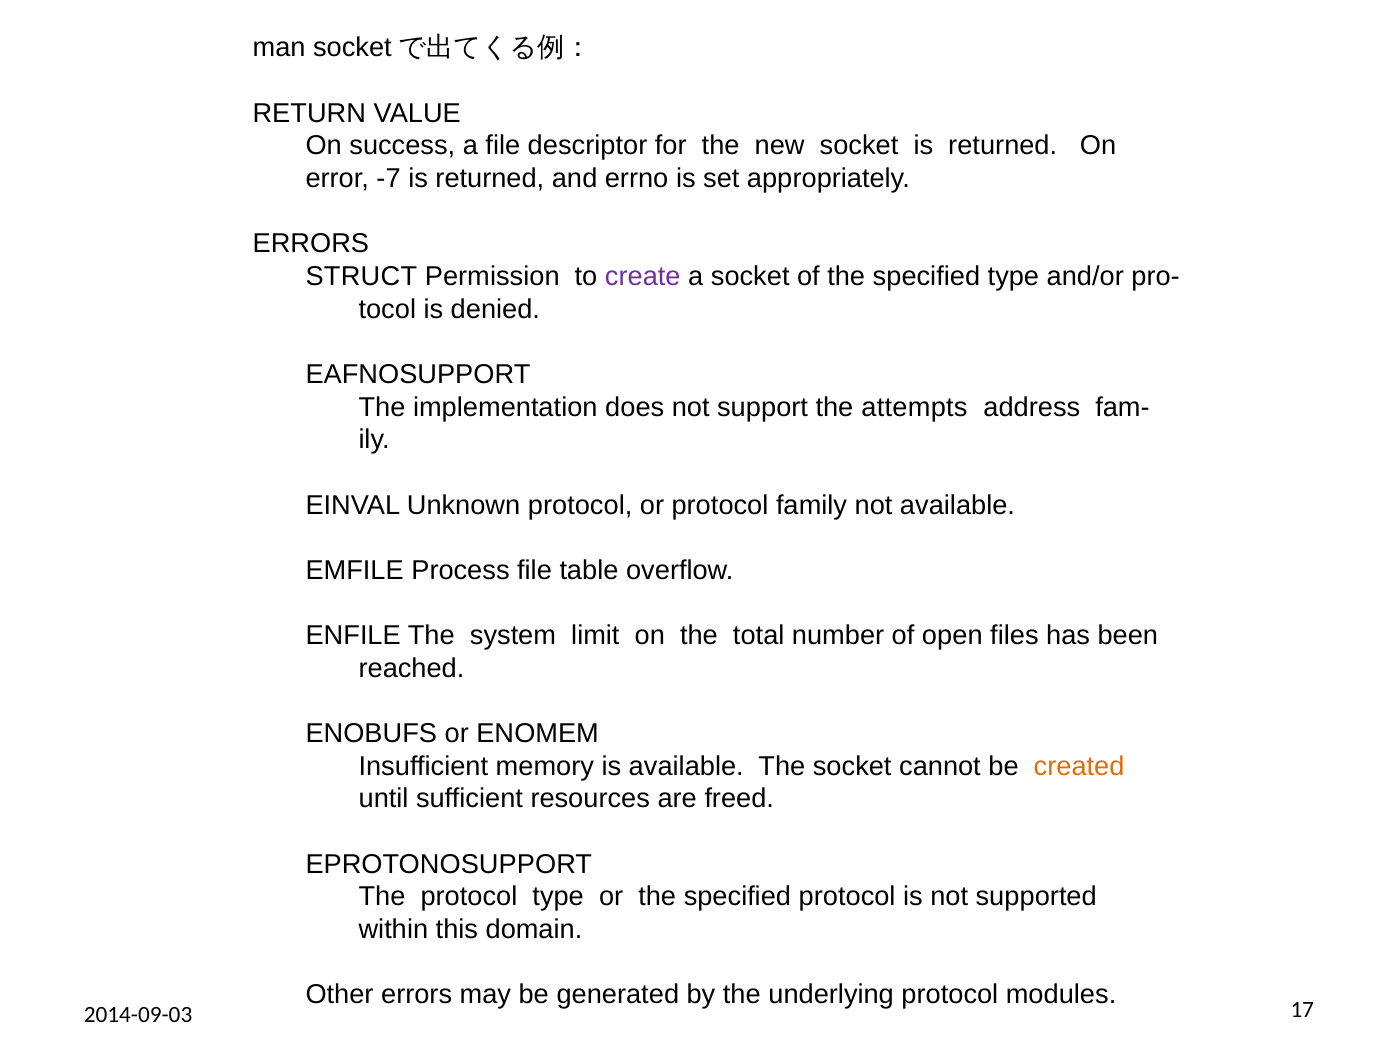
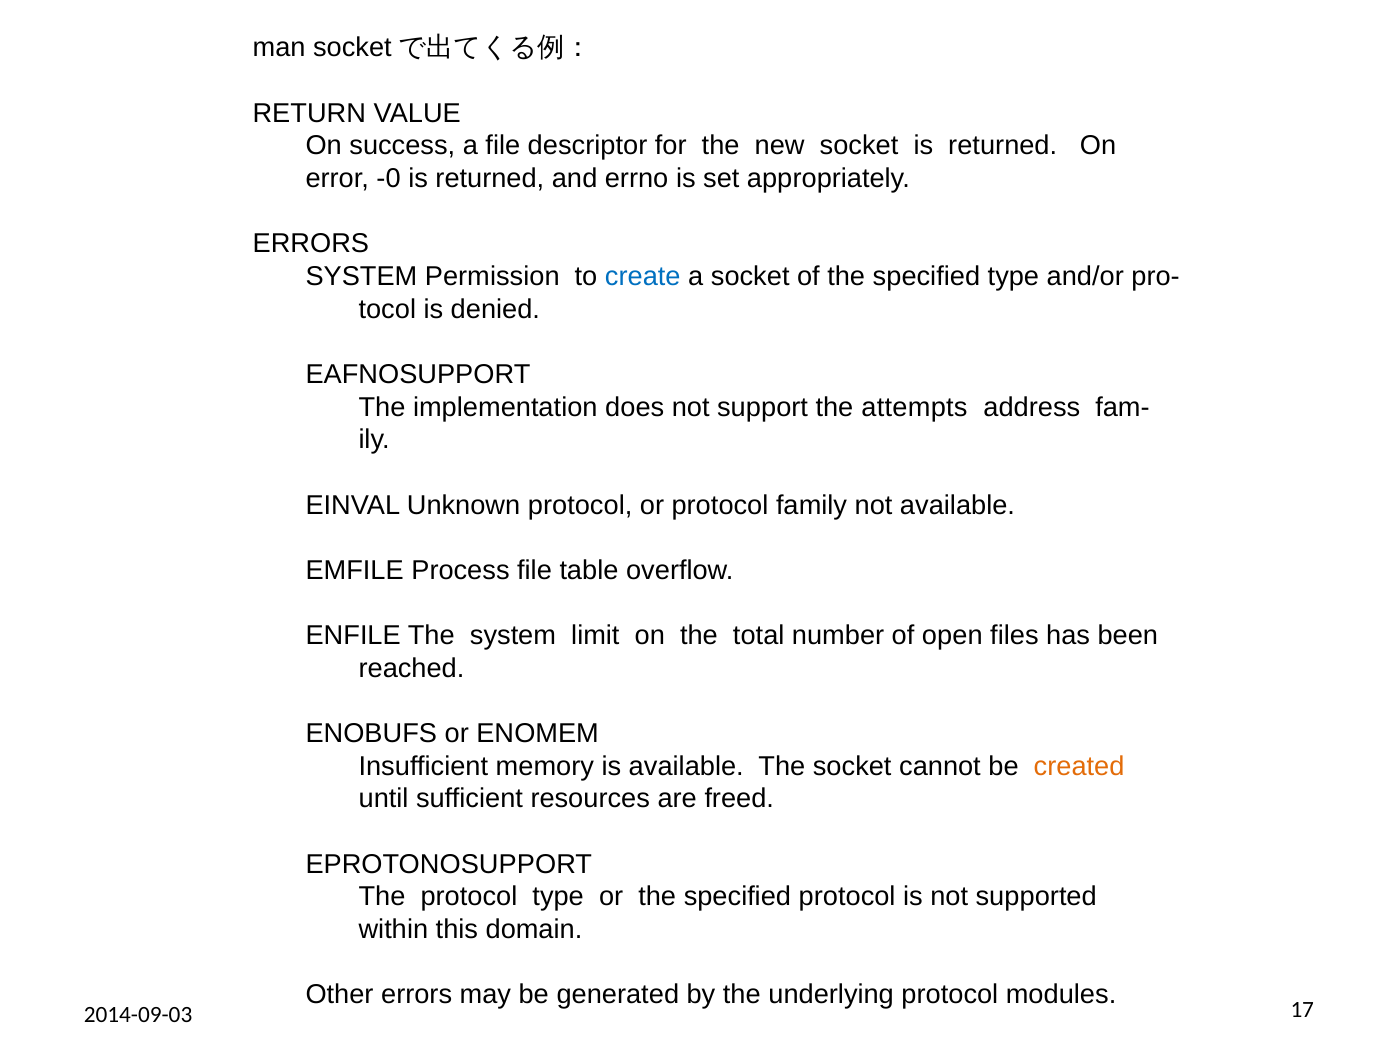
-7: -7 -> -0
STRUCT at (361, 276): STRUCT -> SYSTEM
create colour: purple -> blue
